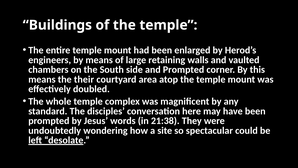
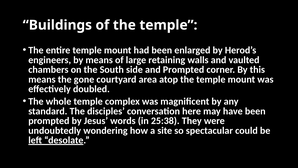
their: their -> gone
21:38: 21:38 -> 25:38
